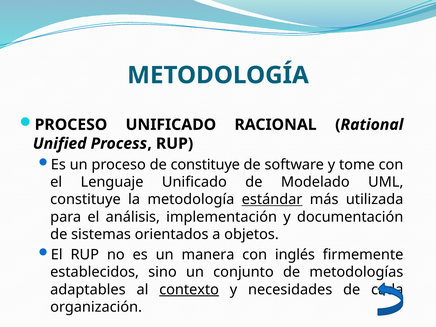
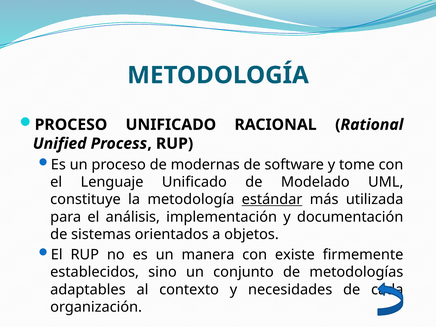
de constituye: constituye -> modernas
inglés: inglés -> existe
contexto underline: present -> none
